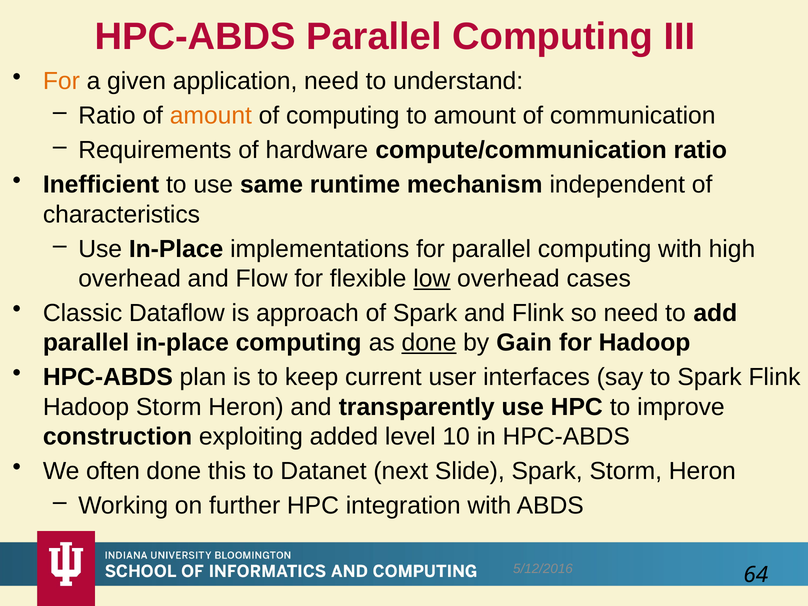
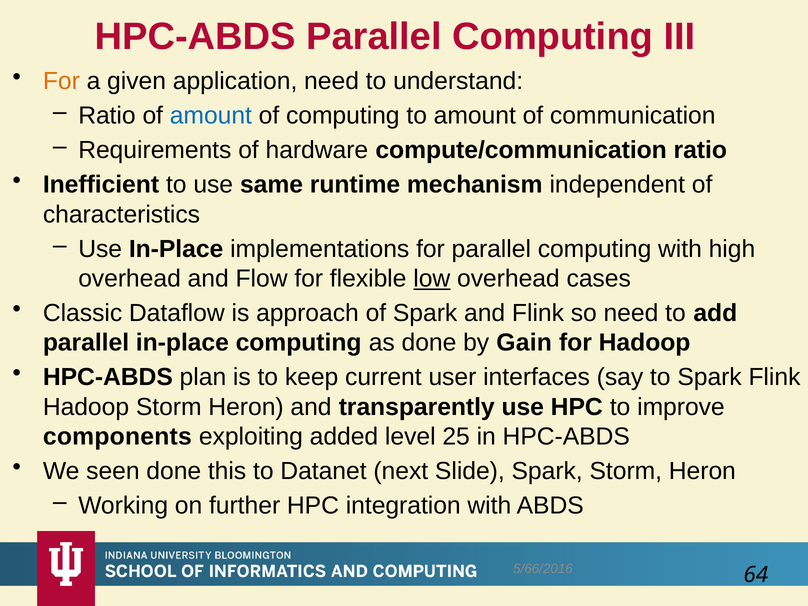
amount at (211, 116) colour: orange -> blue
done at (429, 343) underline: present -> none
construction: construction -> components
10: 10 -> 25
often: often -> seen
5/12/2016: 5/12/2016 -> 5/66/2016
